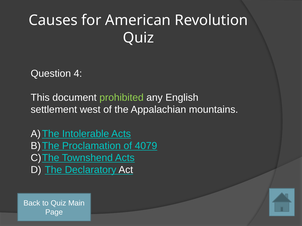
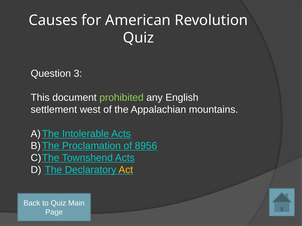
4: 4 -> 3
4079: 4079 -> 8956
Act colour: white -> yellow
